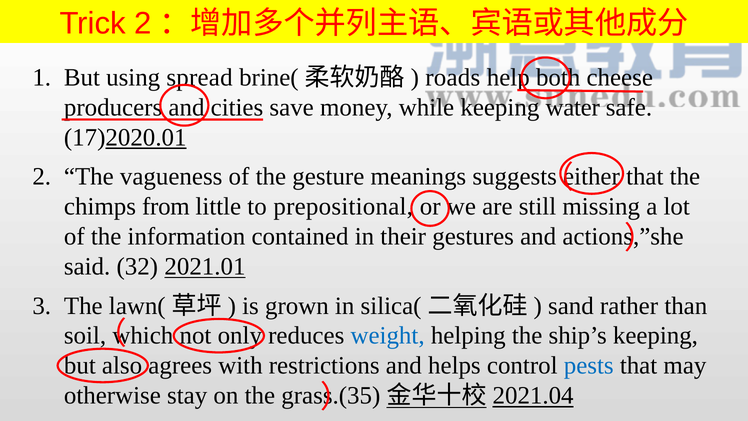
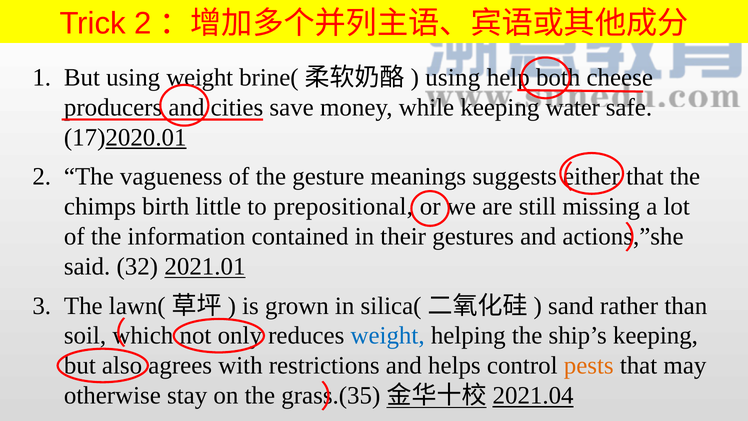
using spread: spread -> weight
roads at (453, 77): roads -> using
from: from -> birth
pests colour: blue -> orange
